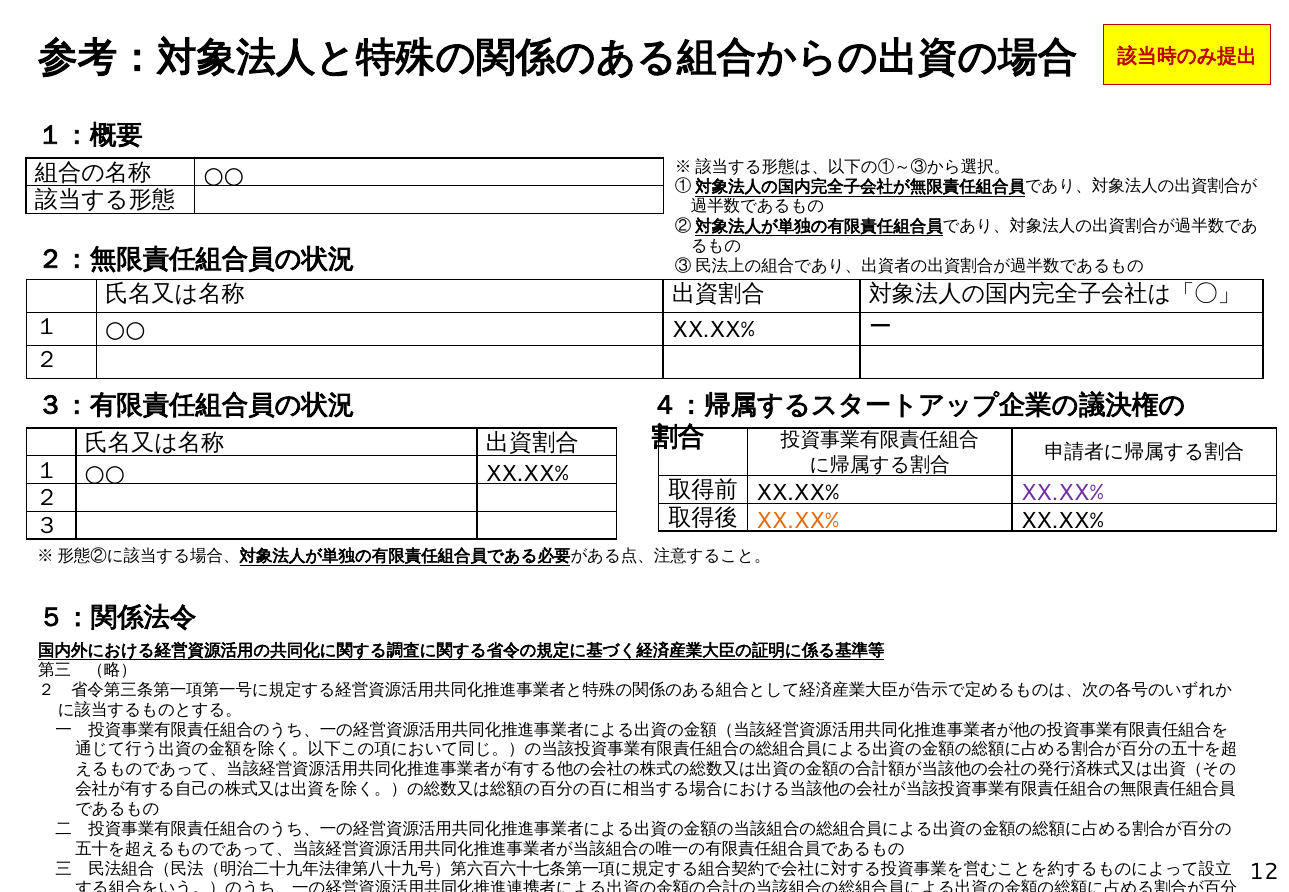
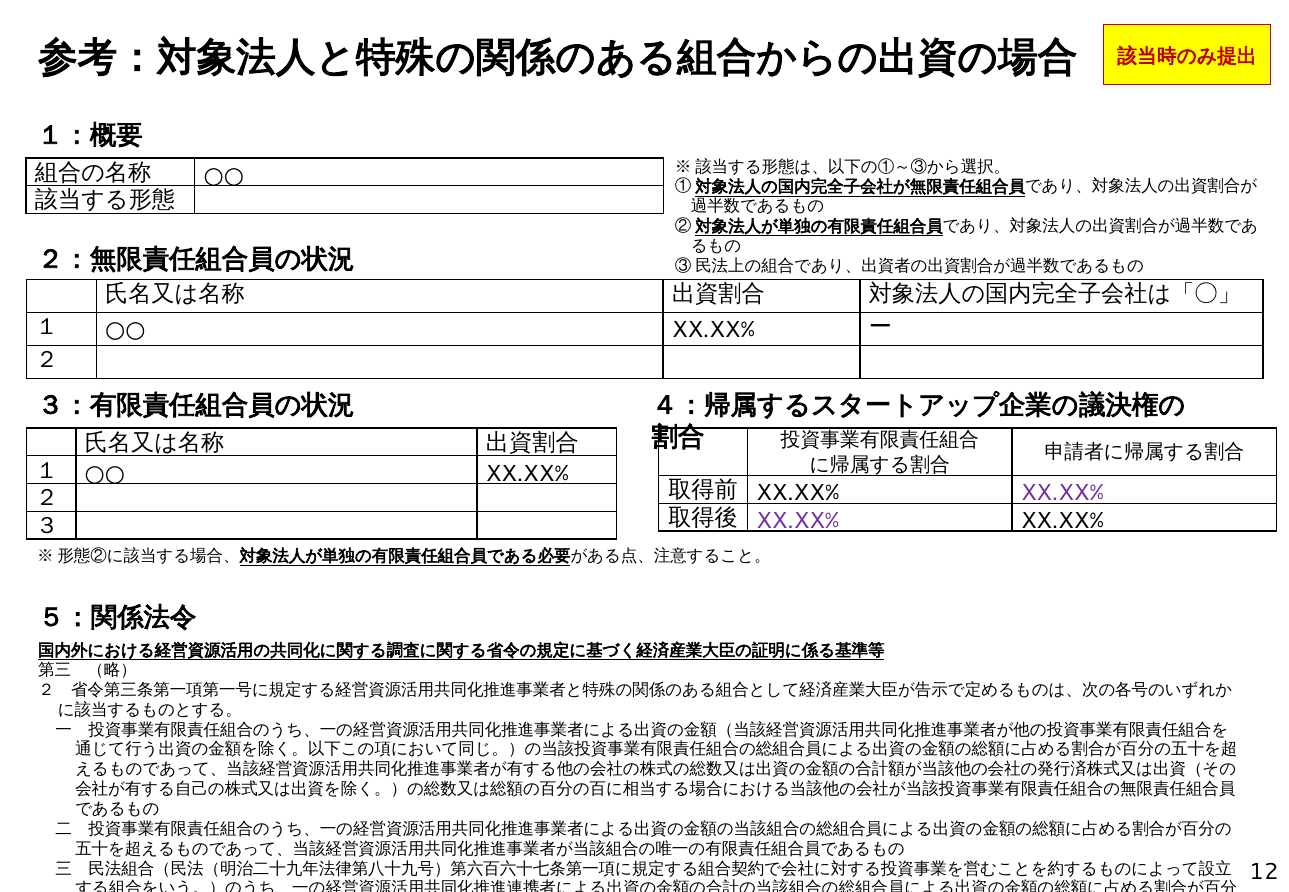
XX.XX% at (798, 521) colour: orange -> purple
